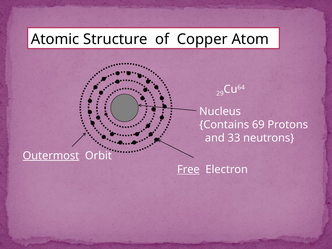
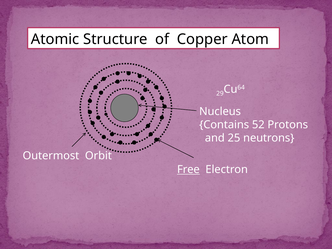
69: 69 -> 52
33: 33 -> 25
Outermost underline: present -> none
